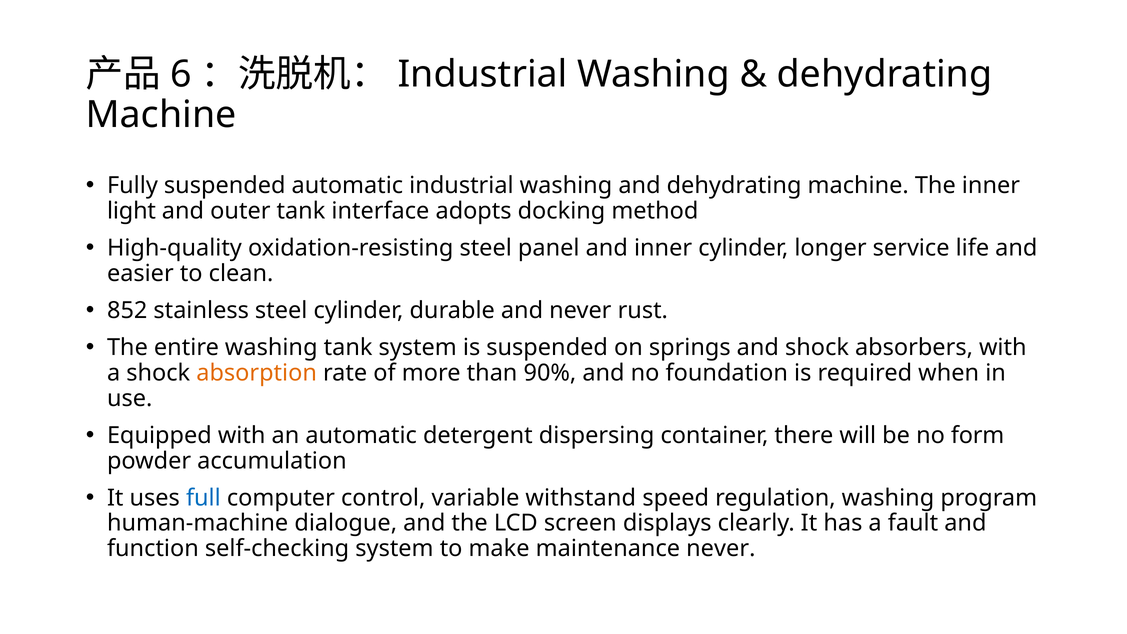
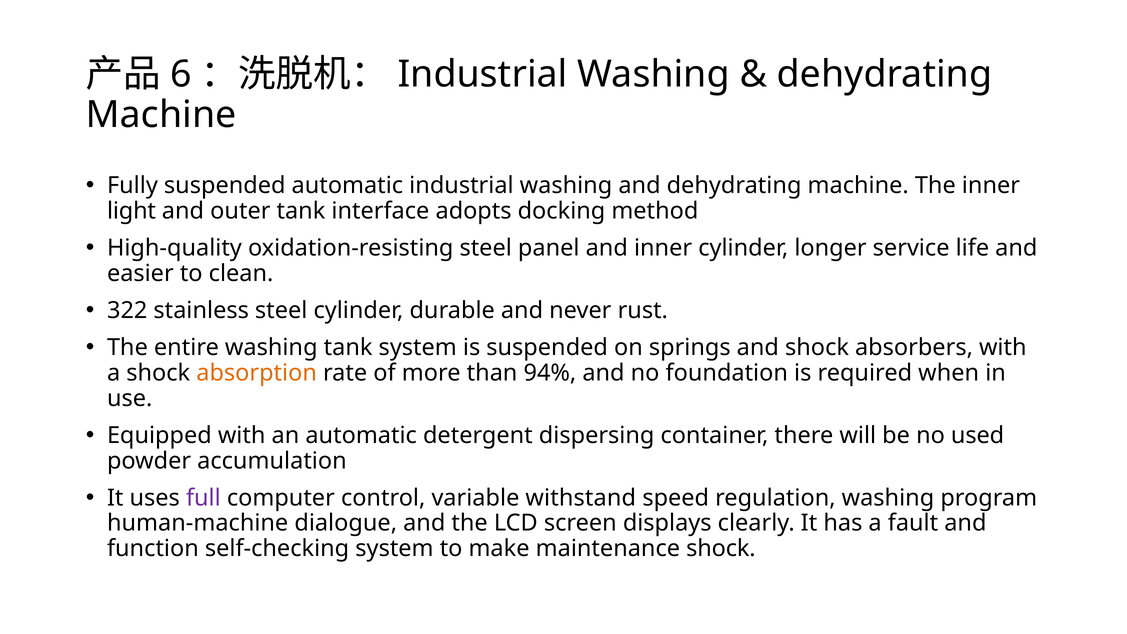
852: 852 -> 322
90%: 90% -> 94%
form: form -> used
full colour: blue -> purple
maintenance never: never -> shock
